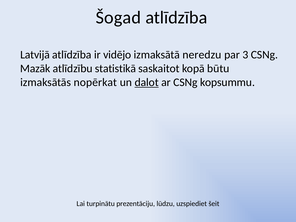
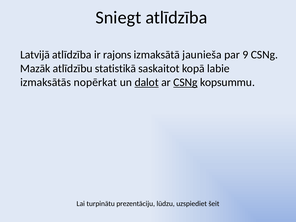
Šogad: Šogad -> Sniegt
vidējo: vidējo -> rajons
neredzu: neredzu -> jaunieša
3: 3 -> 9
būtu: būtu -> labie
CSNg at (185, 82) underline: none -> present
